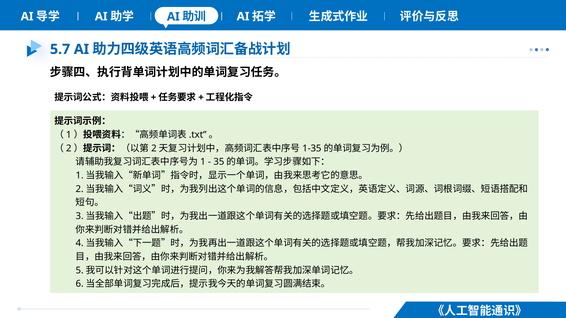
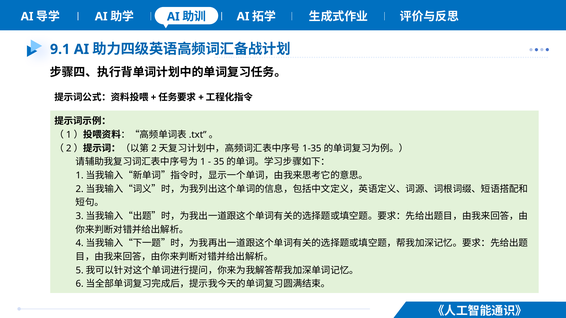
5.7: 5.7 -> 9.1
